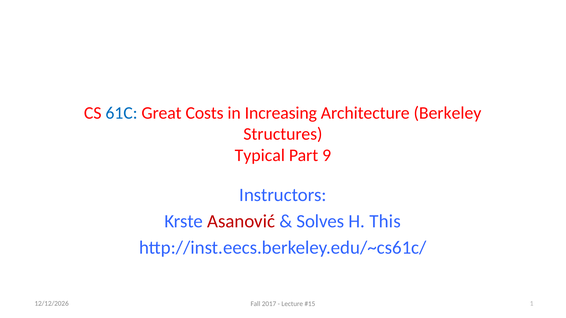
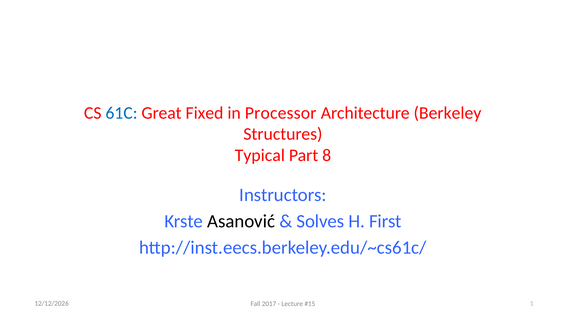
Costs: Costs -> Fixed
Increasing: Increasing -> Processor
9: 9 -> 8
Asanović colour: red -> black
This: This -> First
